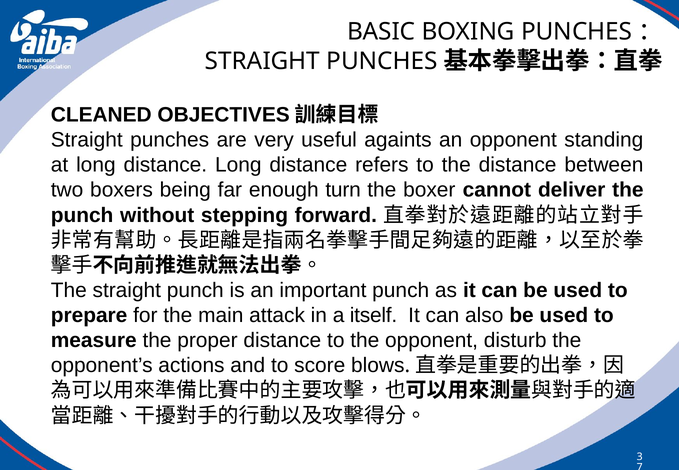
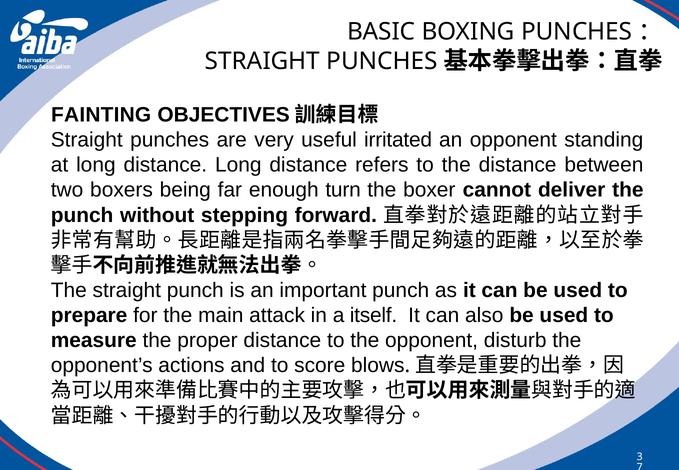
CLEANED: CLEANED -> FAINTING
againts: againts -> irritated
